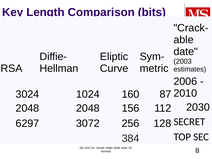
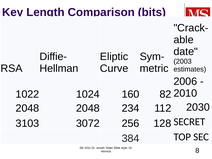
3024: 3024 -> 1022
87: 87 -> 82
156: 156 -> 234
6297: 6297 -> 3103
